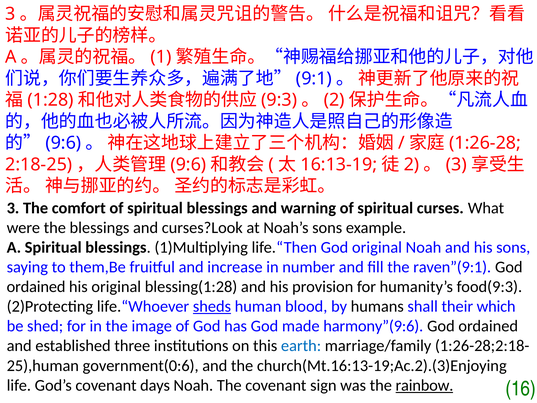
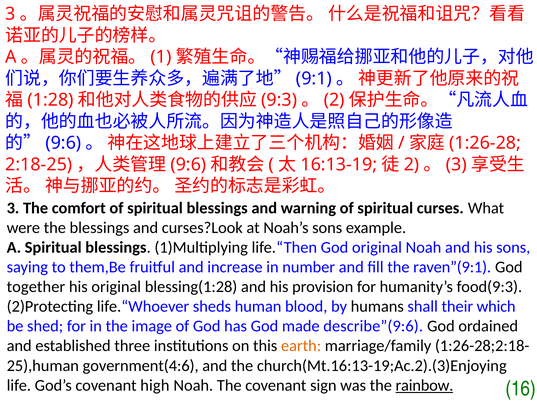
ordained at (36, 287): ordained -> together
sheds underline: present -> none
harmony”(9:6: harmony”(9:6 -> describe”(9:6
earth colour: blue -> orange
government(0:6: government(0:6 -> government(4:6
days: days -> high
